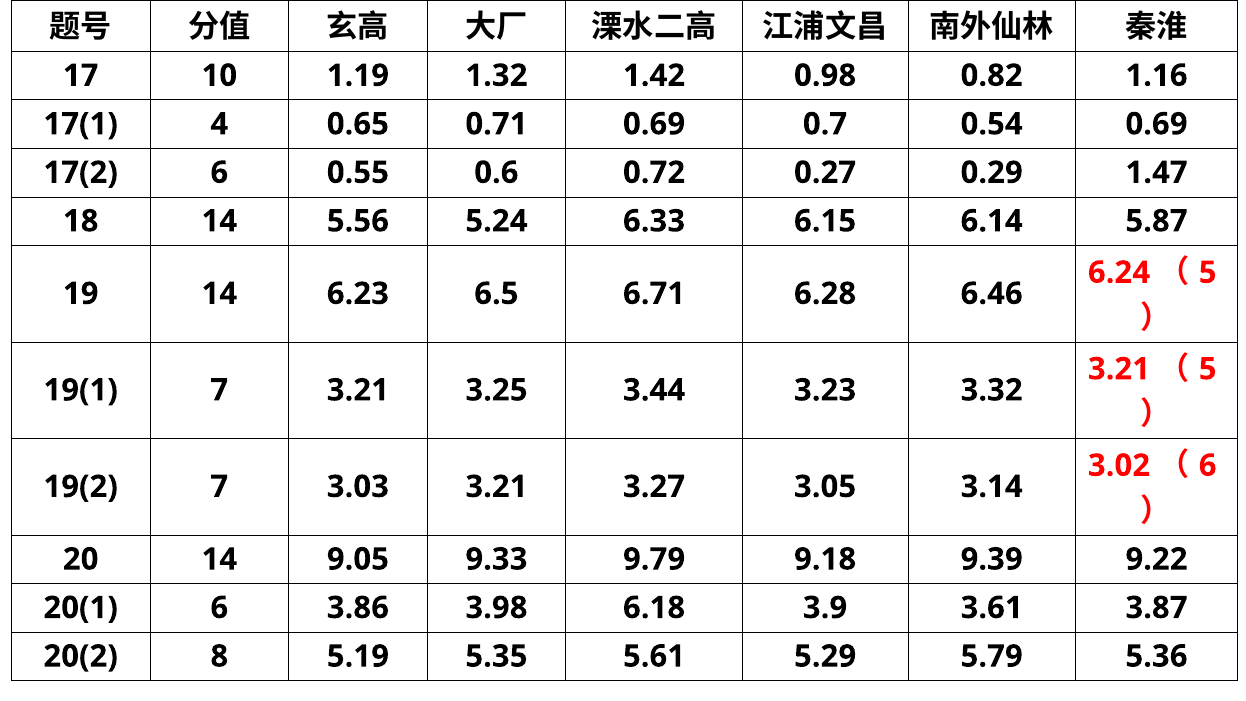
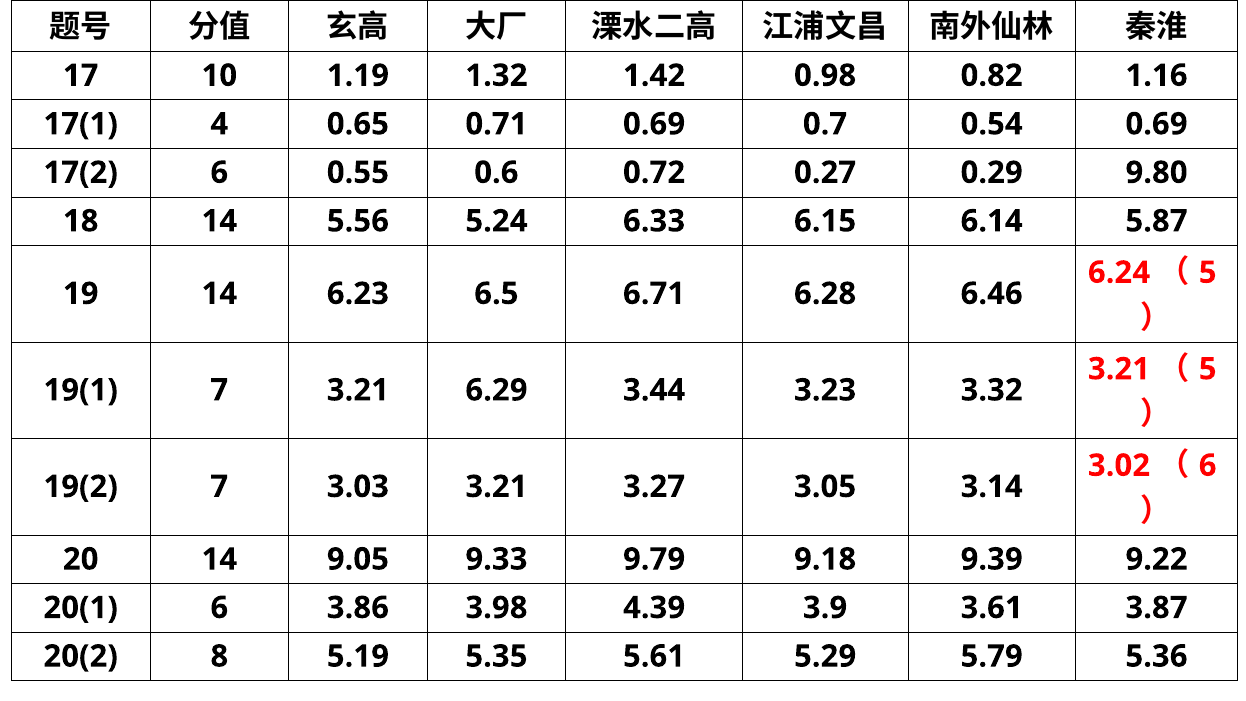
1.47: 1.47 -> 9.80
3.25: 3.25 -> 6.29
6.18: 6.18 -> 4.39
